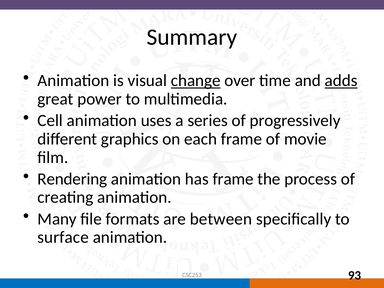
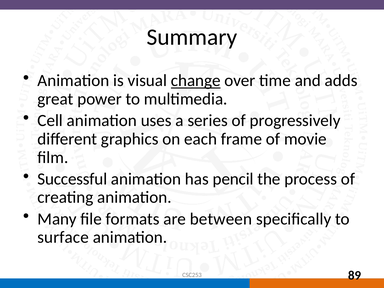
adds underline: present -> none
Rendering: Rendering -> Successful
has frame: frame -> pencil
93: 93 -> 89
